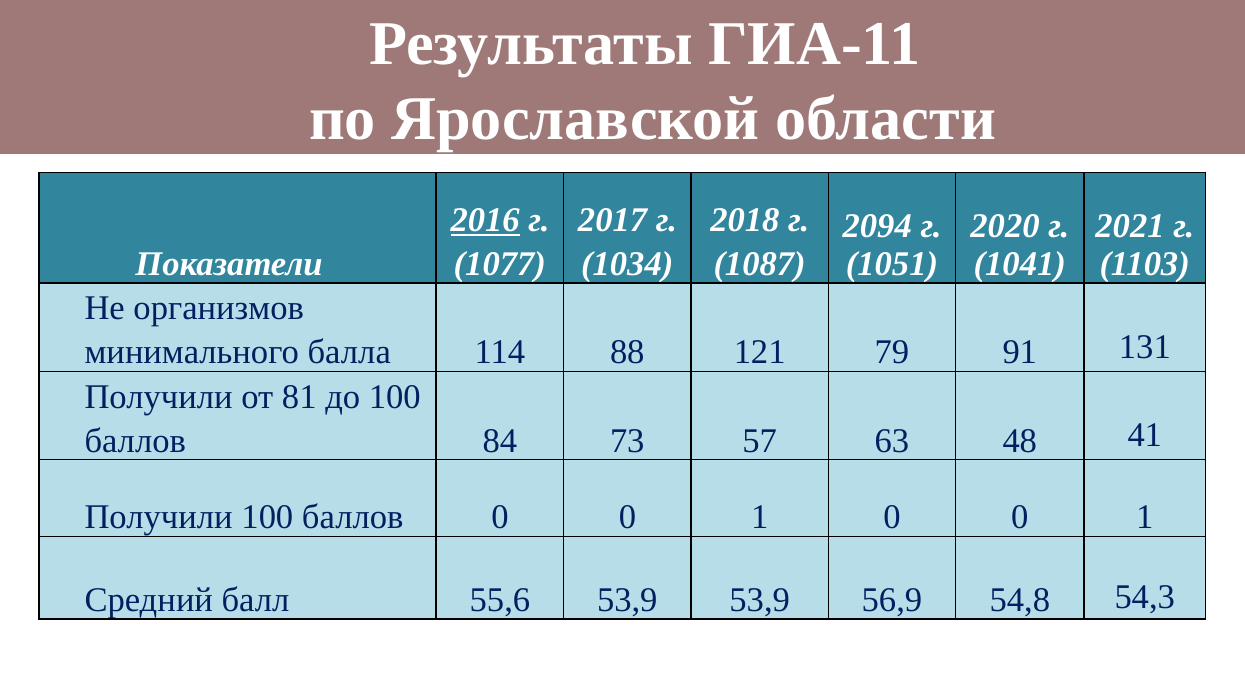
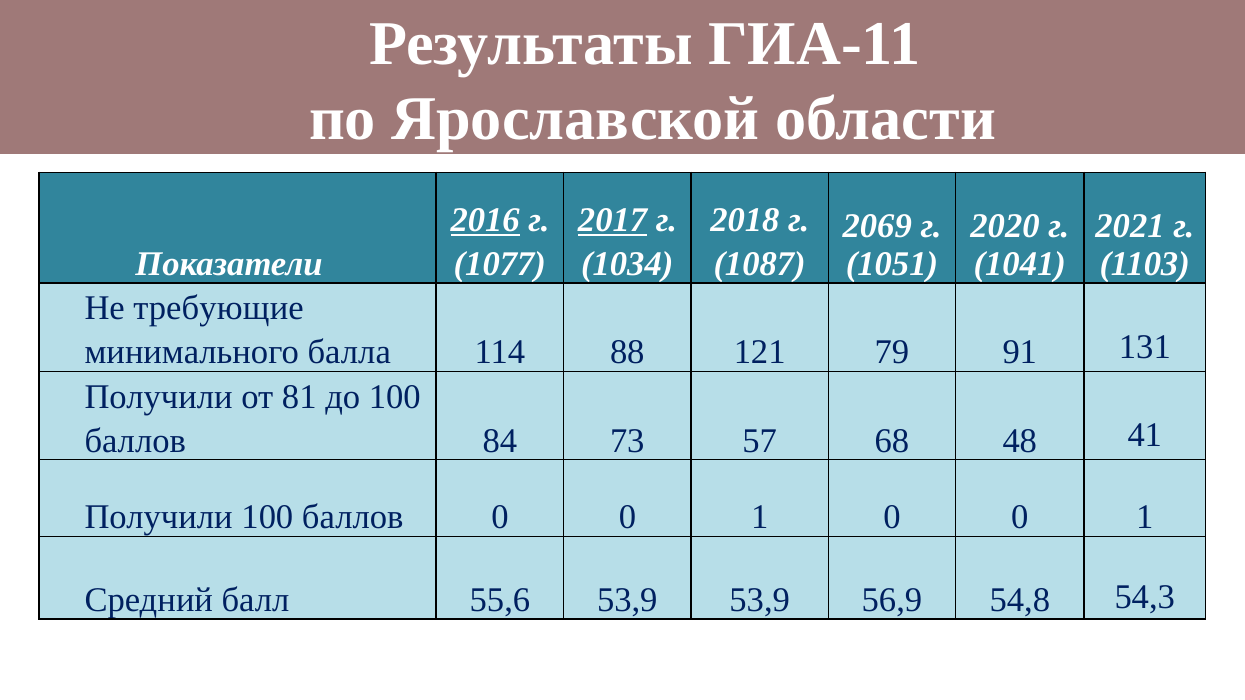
2017 underline: none -> present
2094: 2094 -> 2069
организмов: организмов -> требующие
63: 63 -> 68
